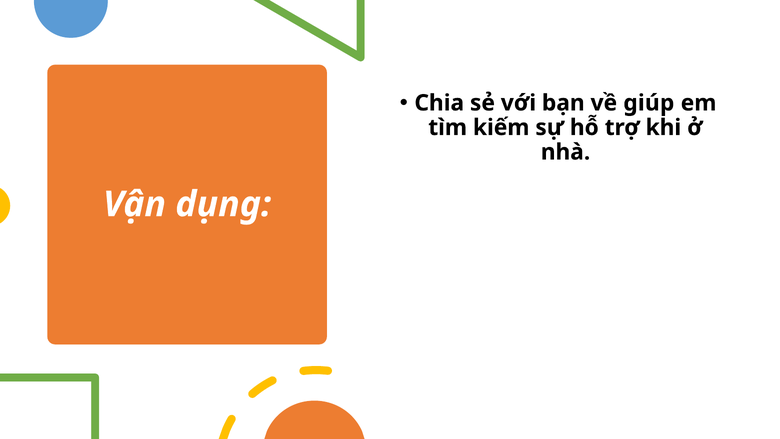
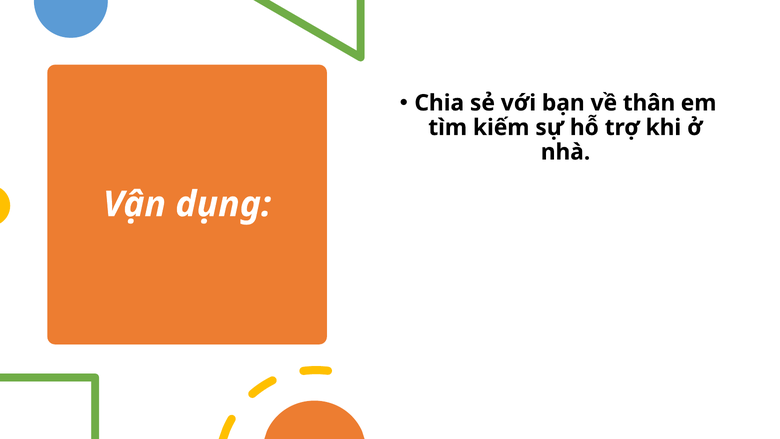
giúp: giúp -> thân
